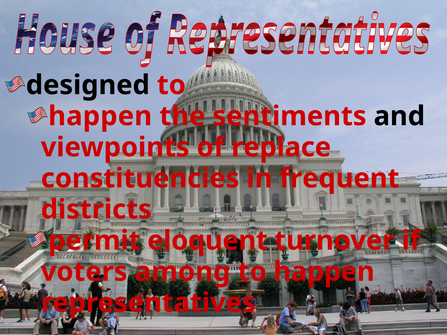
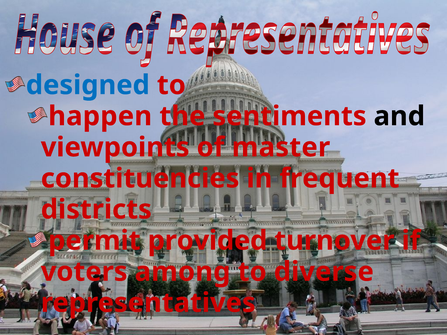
designed colour: black -> blue
replace: replace -> master
eloquent: eloquent -> provided
happen at (324, 272): happen -> diverse
